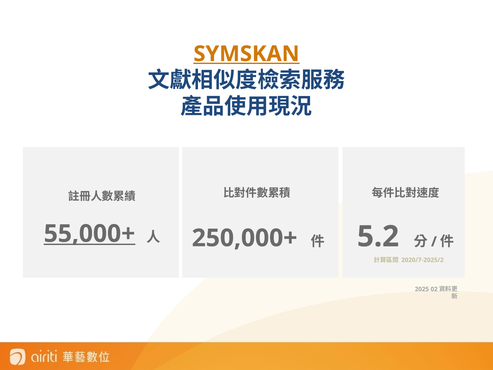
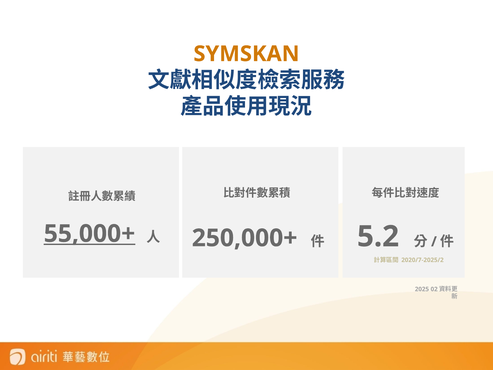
SYMSKAN underline: present -> none
